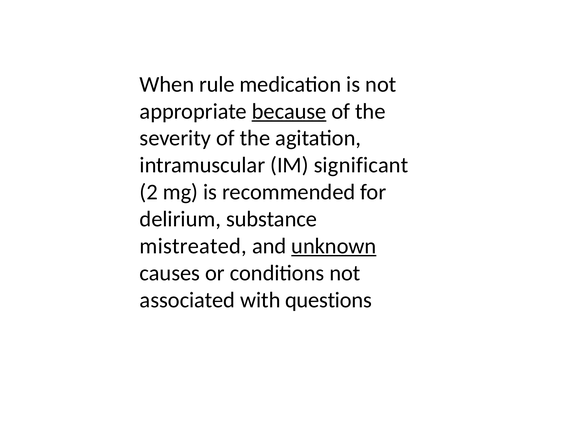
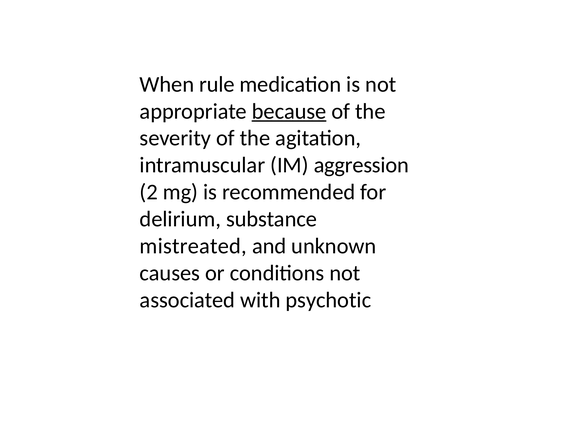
significant: significant -> aggression
unknown underline: present -> none
questions: questions -> psychotic
